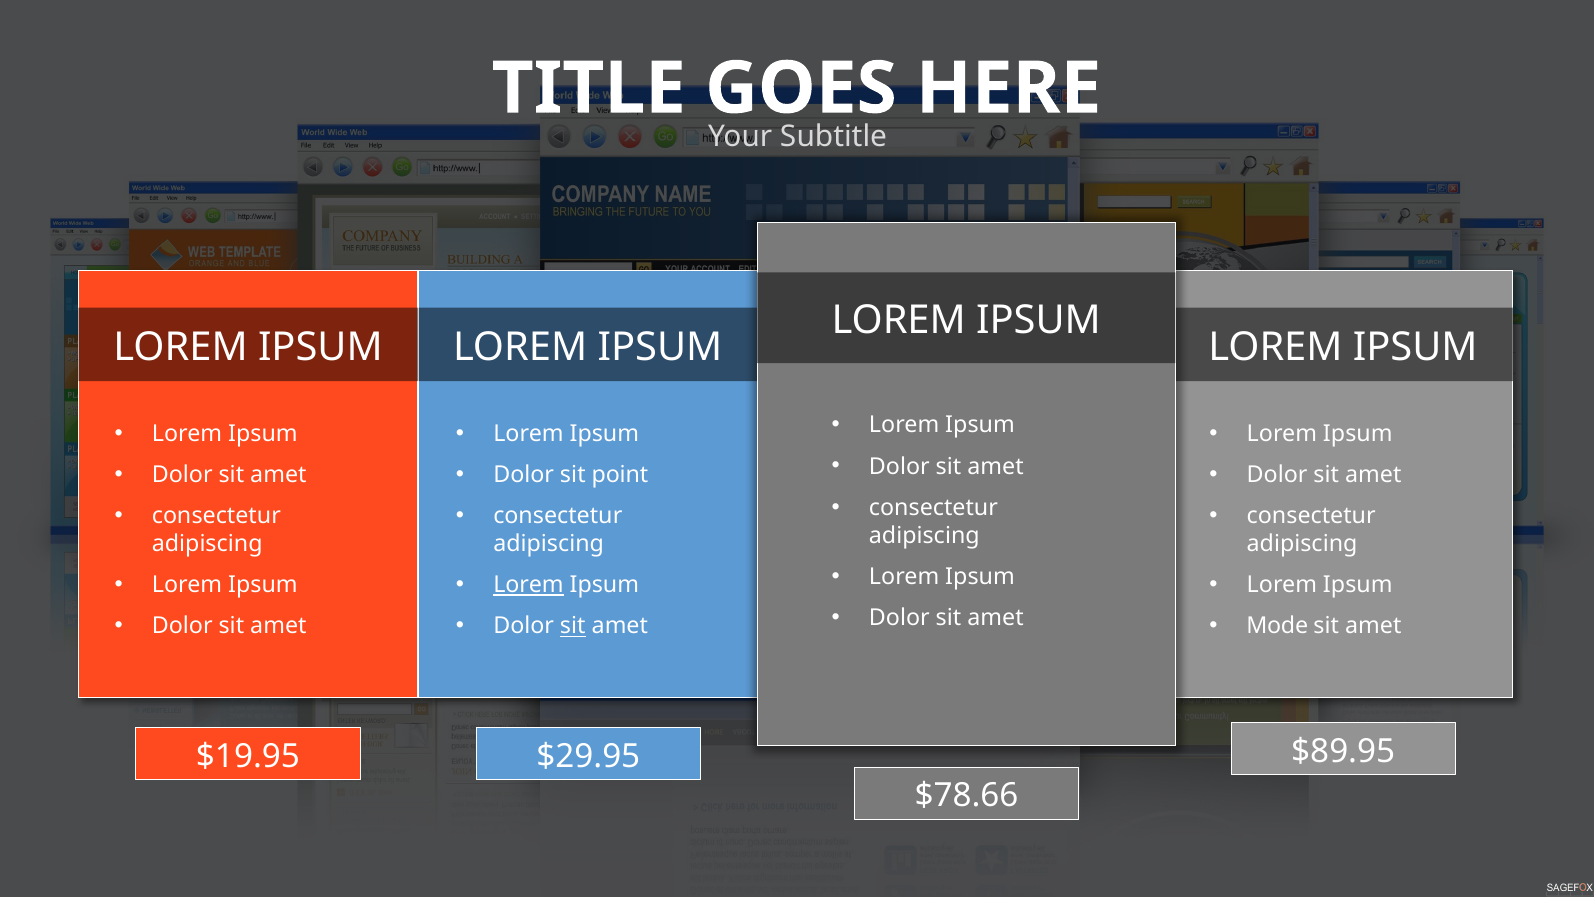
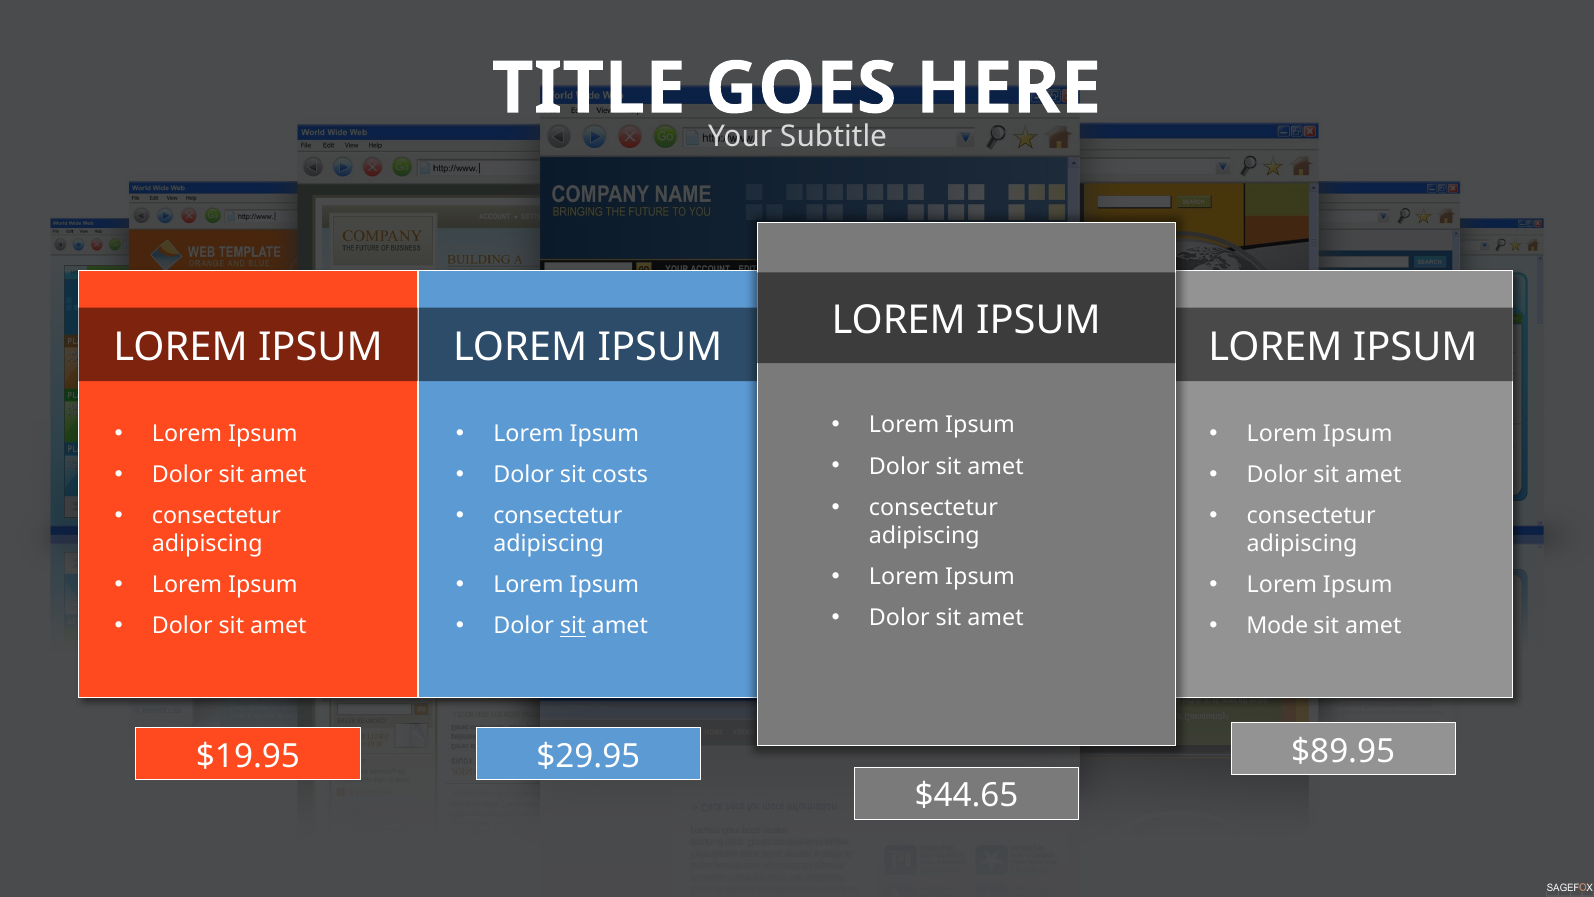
point: point -> costs
Lorem at (528, 585) underline: present -> none
$78.66: $78.66 -> $44.65
